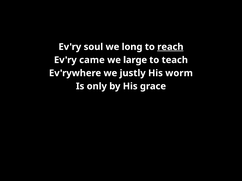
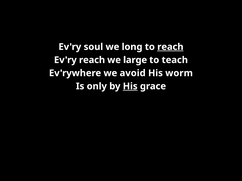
Ev'ry came: came -> reach
justly: justly -> avoid
His at (130, 86) underline: none -> present
